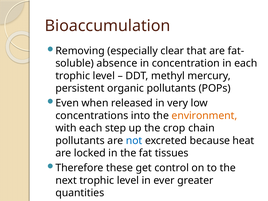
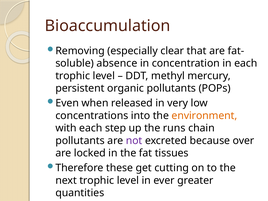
crop: crop -> runs
not colour: blue -> purple
heat: heat -> over
control: control -> cutting
